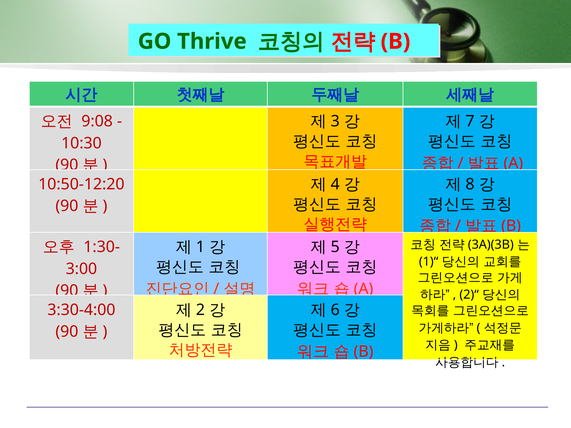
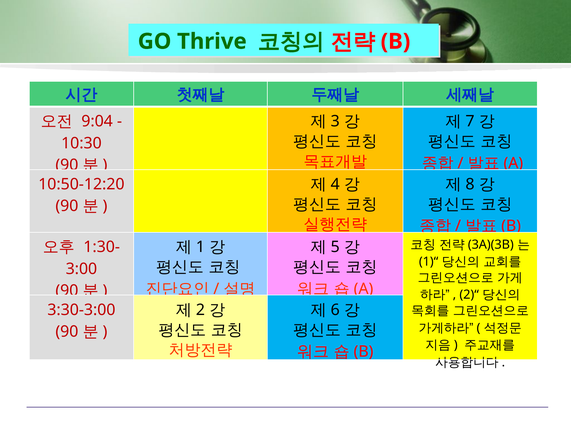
9:08: 9:08 -> 9:04
3:30-4:00: 3:30-4:00 -> 3:30-3:00
